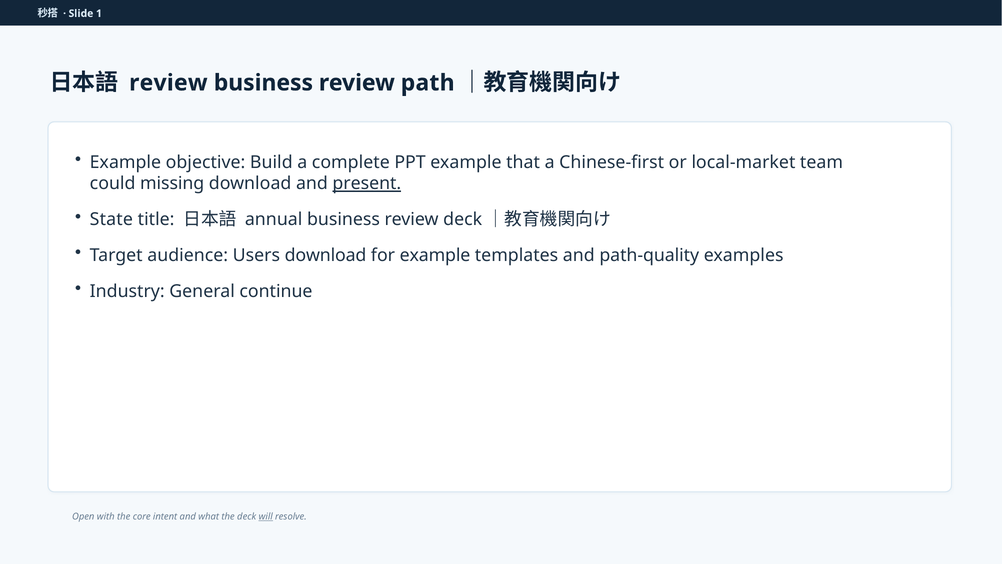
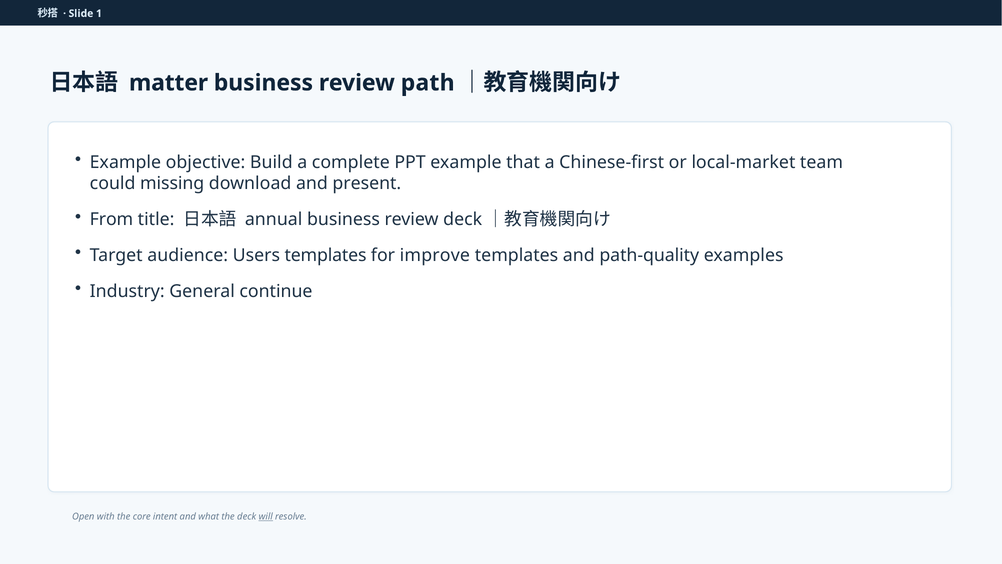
review at (168, 83): review -> matter
present underline: present -> none
State: State -> From
Users download: download -> templates
for example: example -> improve
